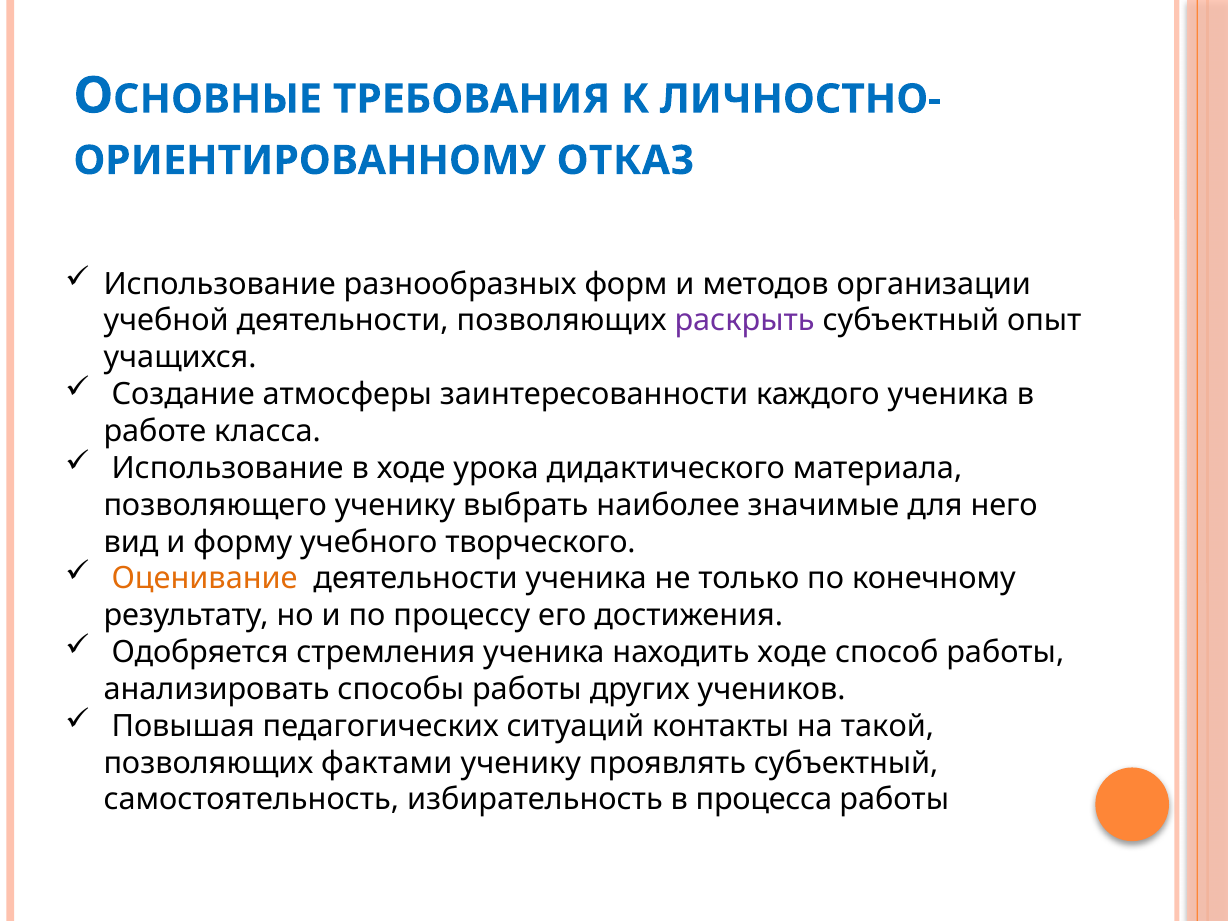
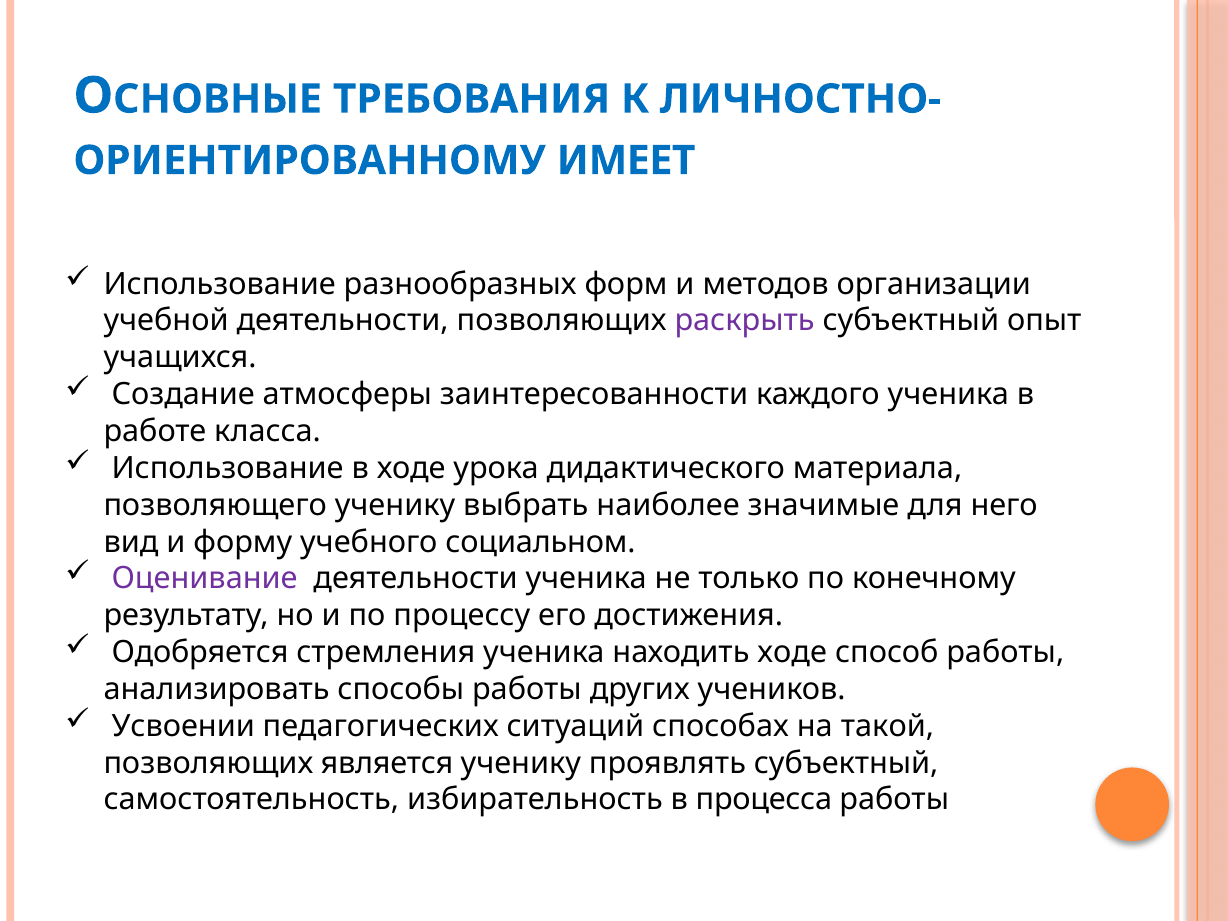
ОТКАЗ: ОТКАЗ -> ИМЕЕТ
творческого: творческого -> социальном
Оценивание colour: orange -> purple
Повышая: Повышая -> Усвоении
контакты: контакты -> способах
фактами: фактами -> является
